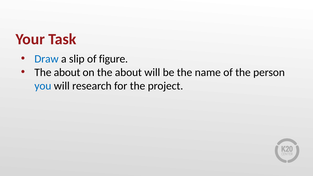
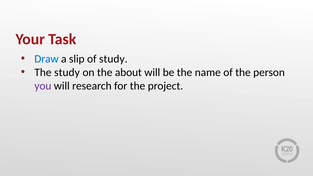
of figure: figure -> study
about at (67, 72): about -> study
you colour: blue -> purple
